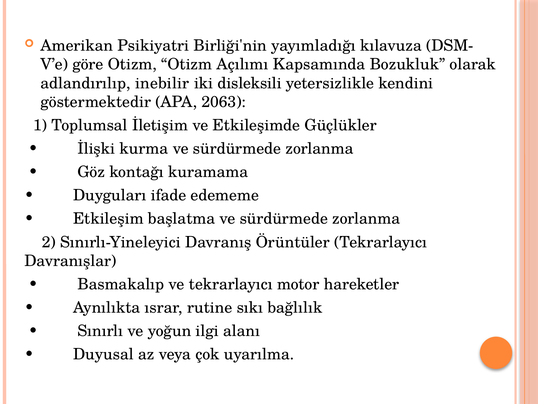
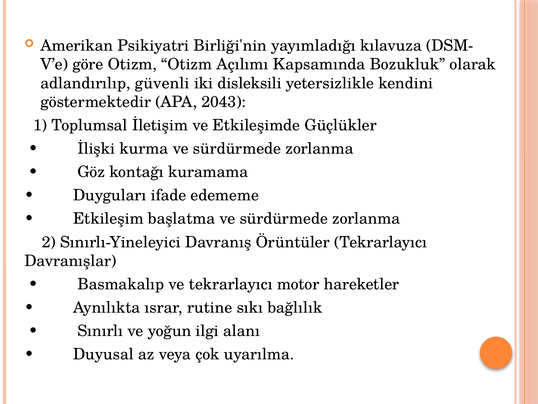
inebilir: inebilir -> güvenli
2063: 2063 -> 2043
